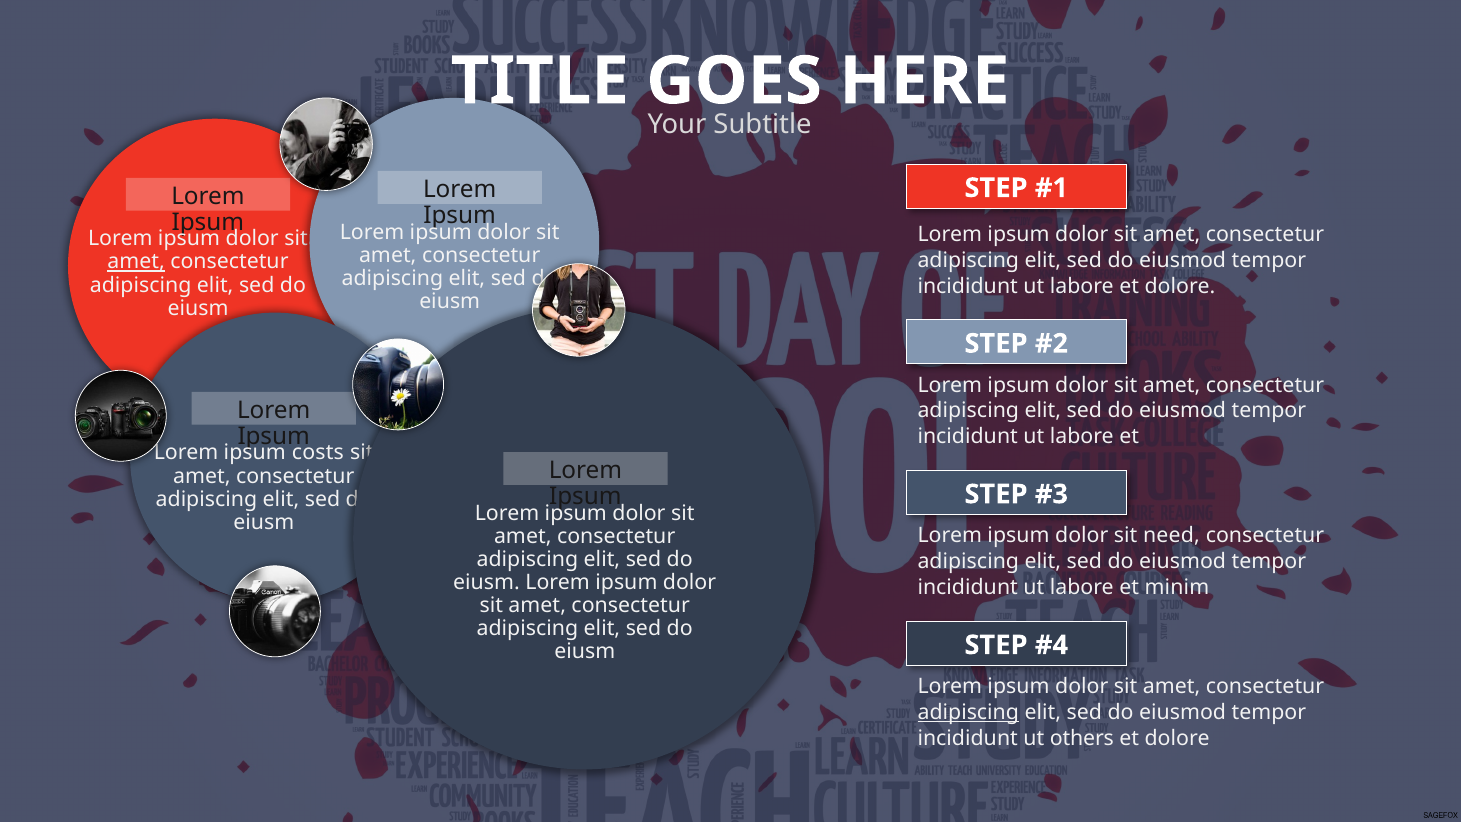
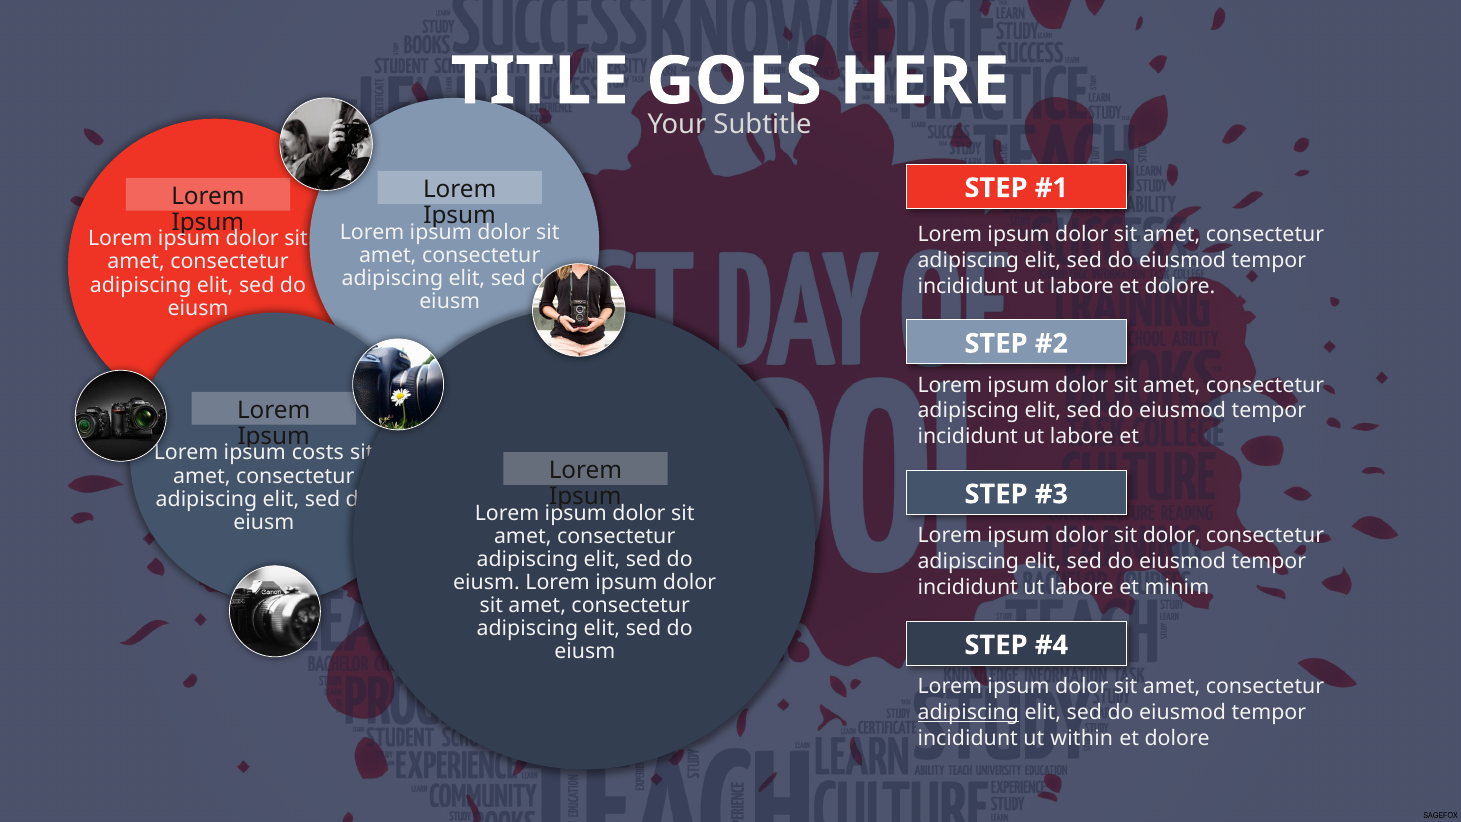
amet at (136, 262) underline: present -> none
sit need: need -> dolor
others: others -> within
